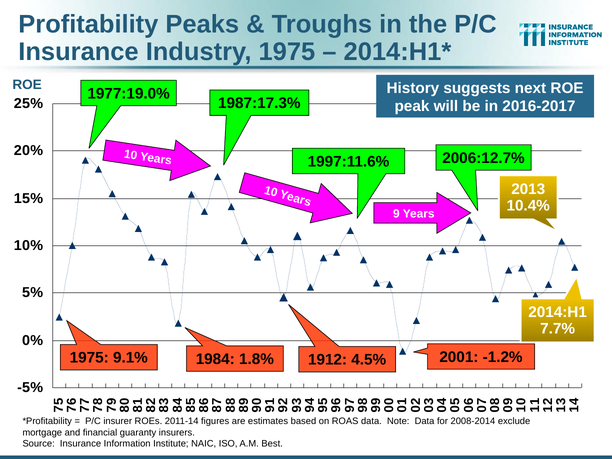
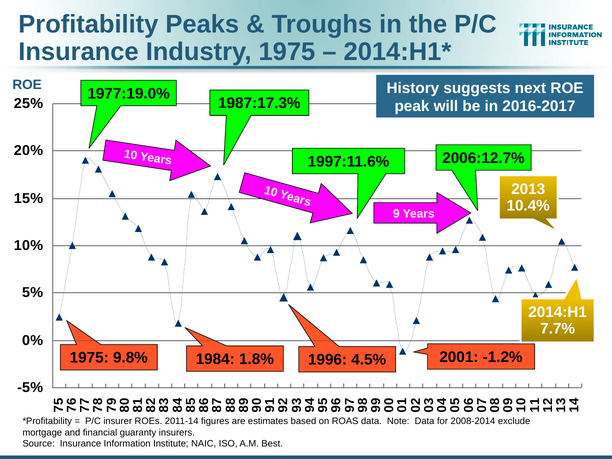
9.1%: 9.1% -> 9.8%
1912: 1912 -> 1996
